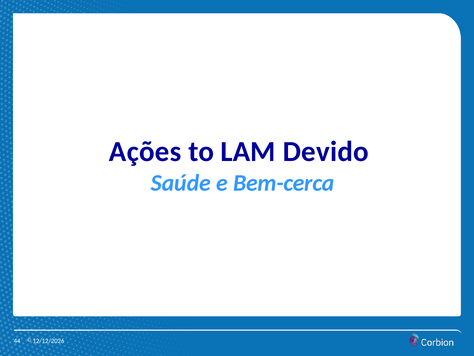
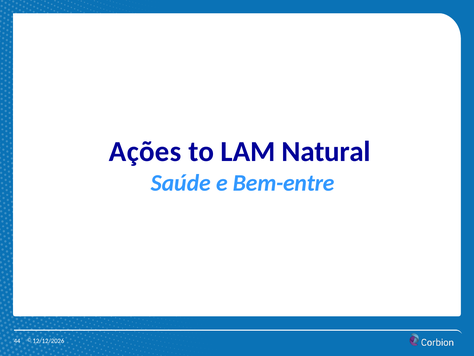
Devido: Devido -> Natural
Bem-cerca: Bem-cerca -> Bem-entre
